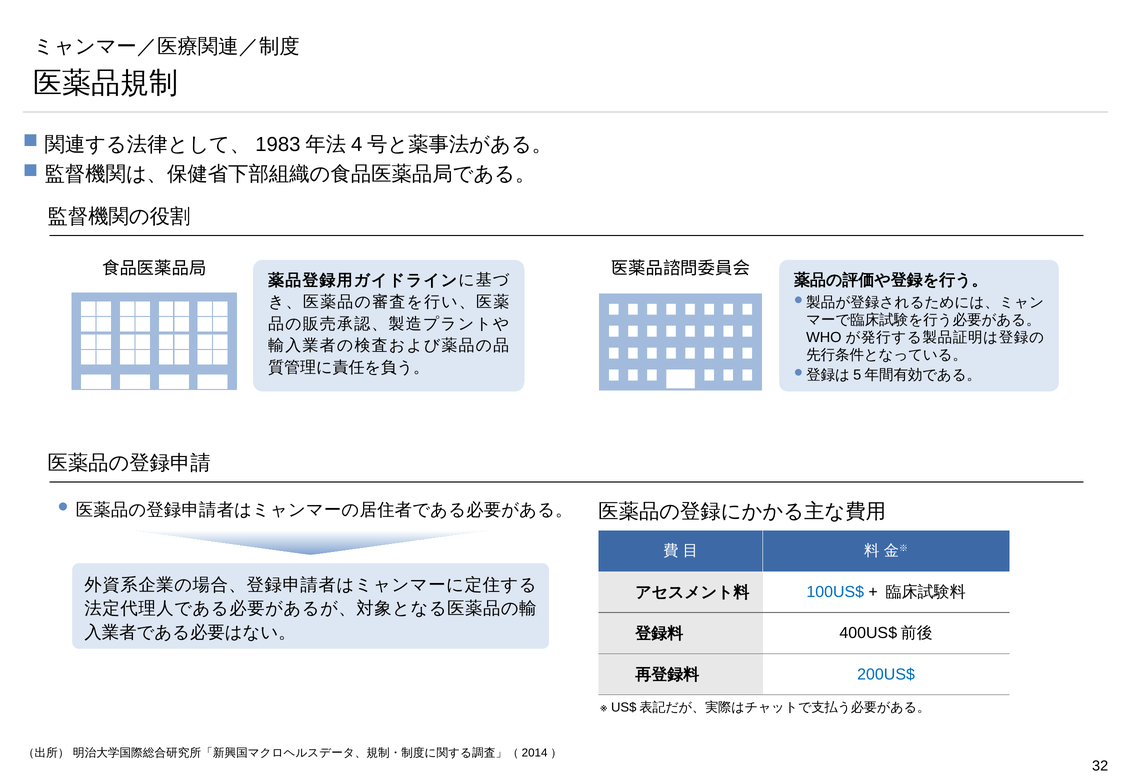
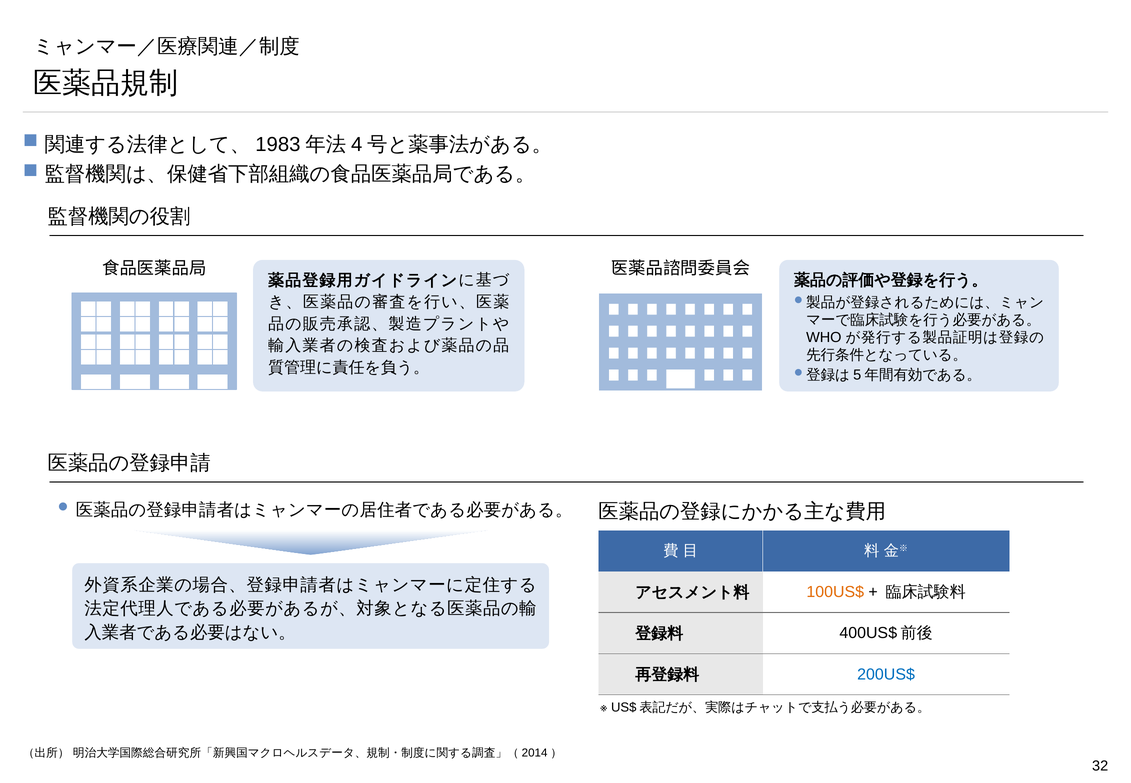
100US$ colour: blue -> orange
